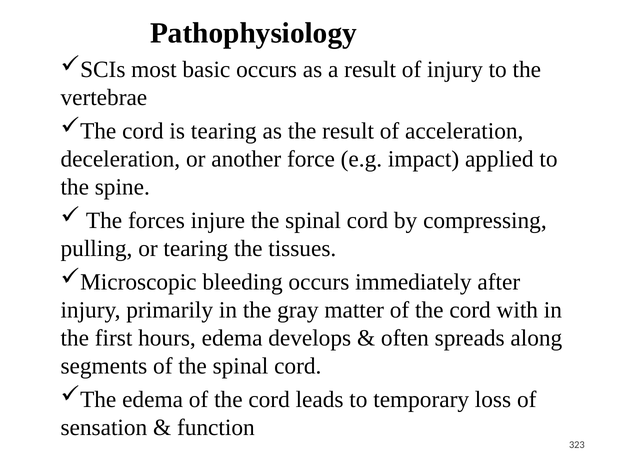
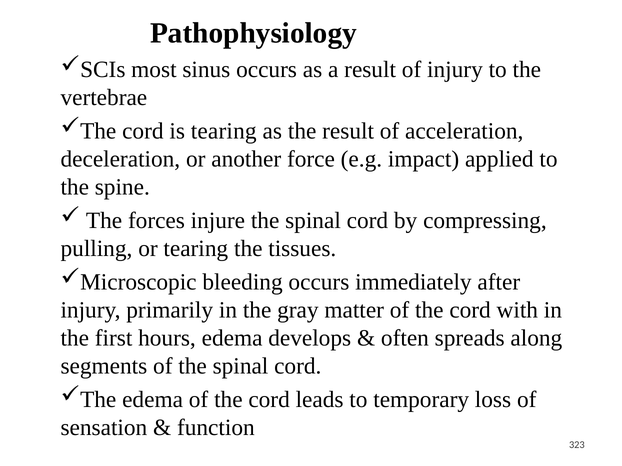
basic: basic -> sinus
